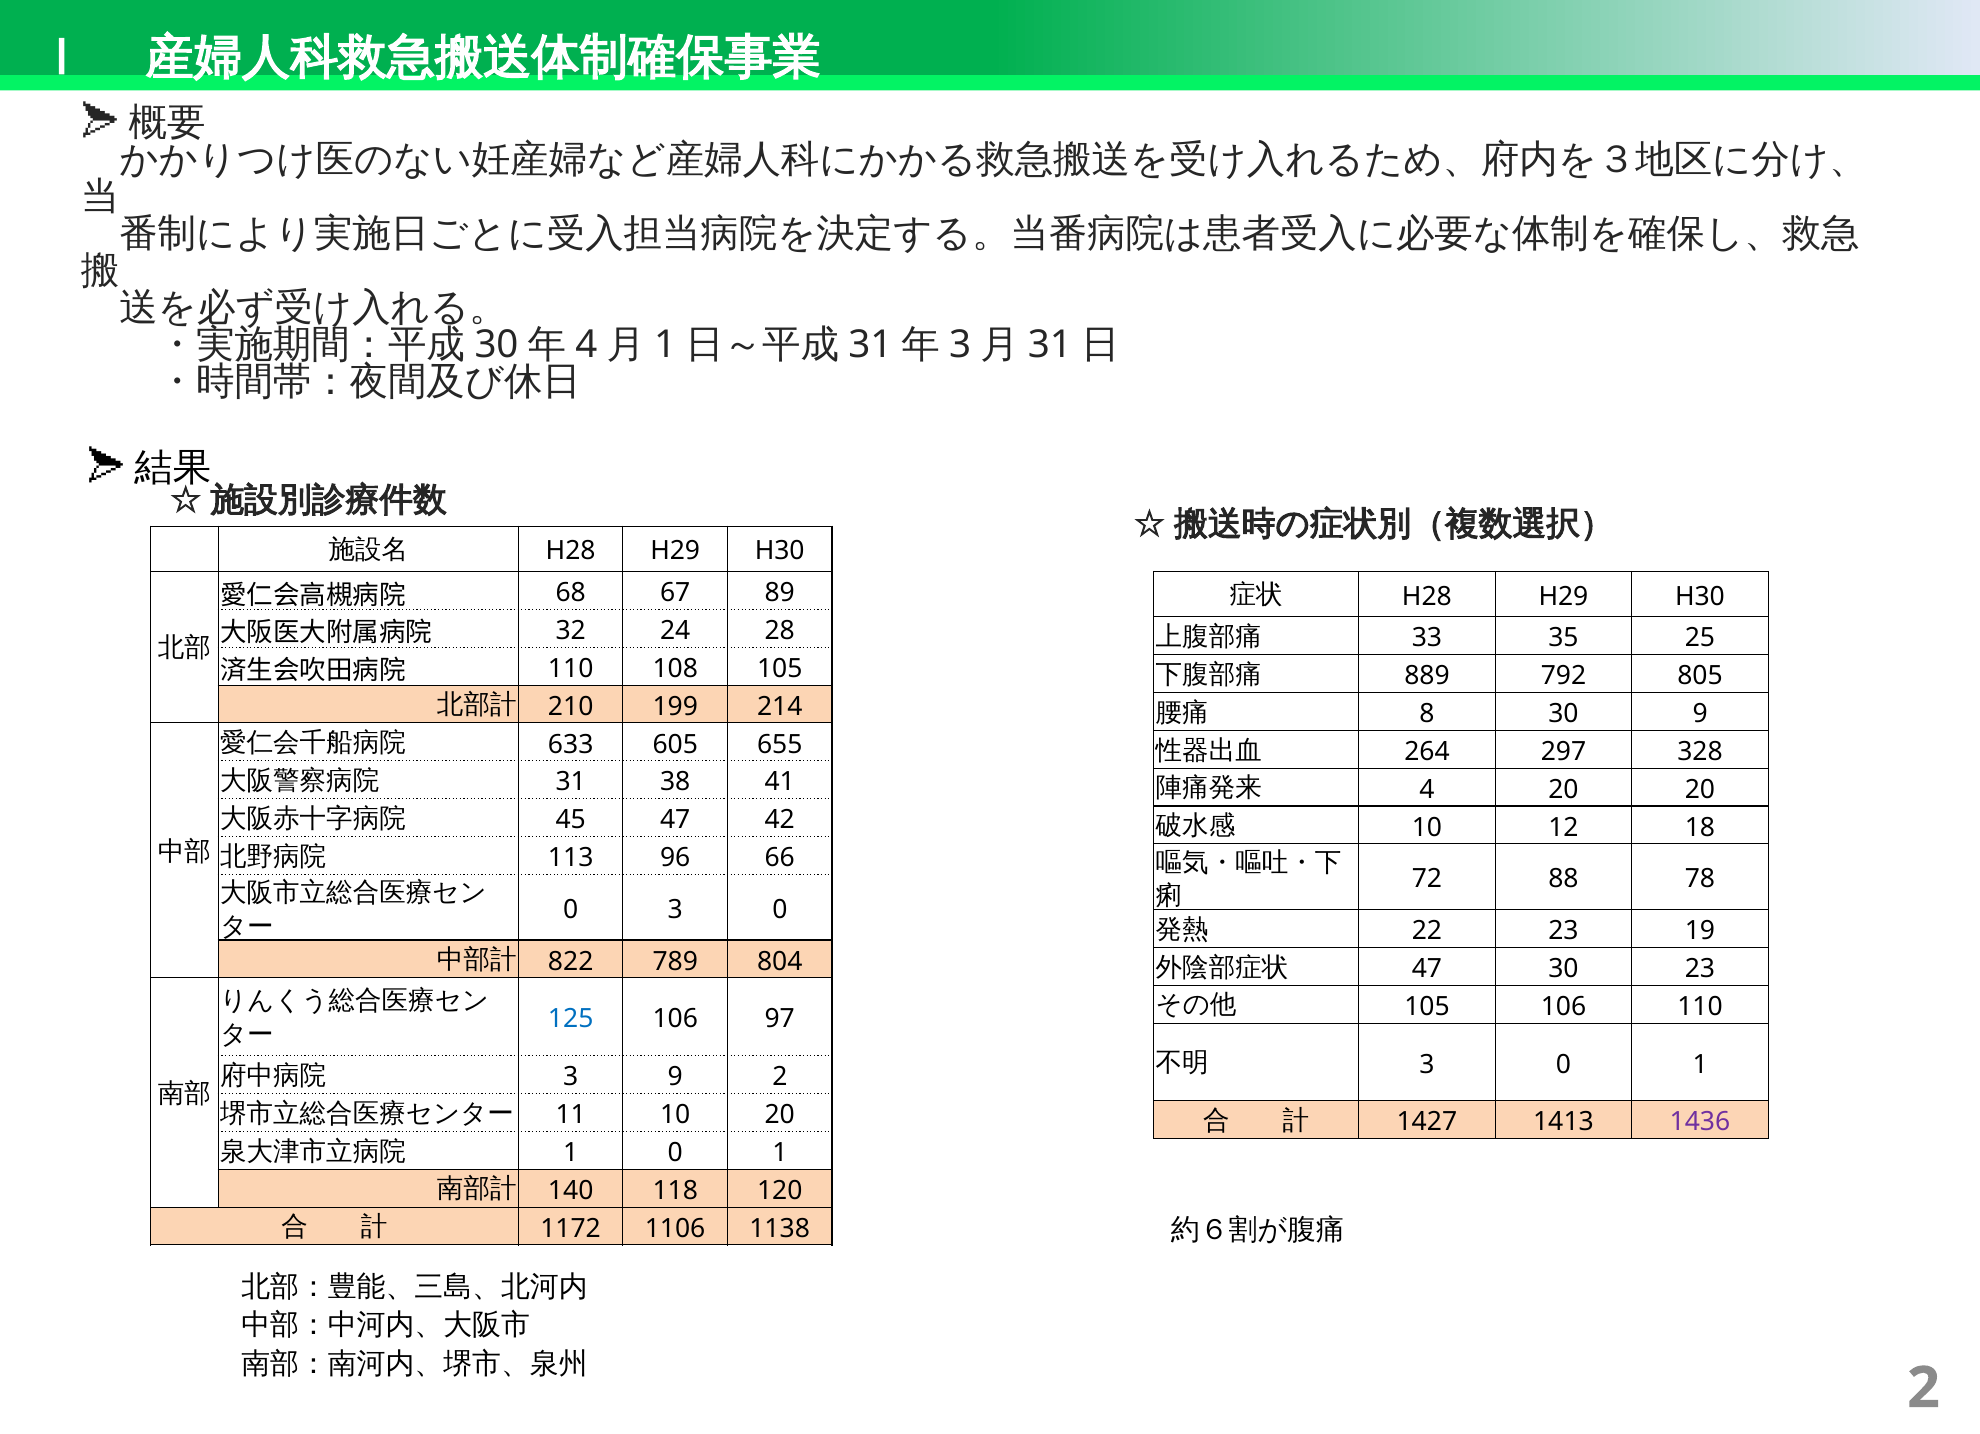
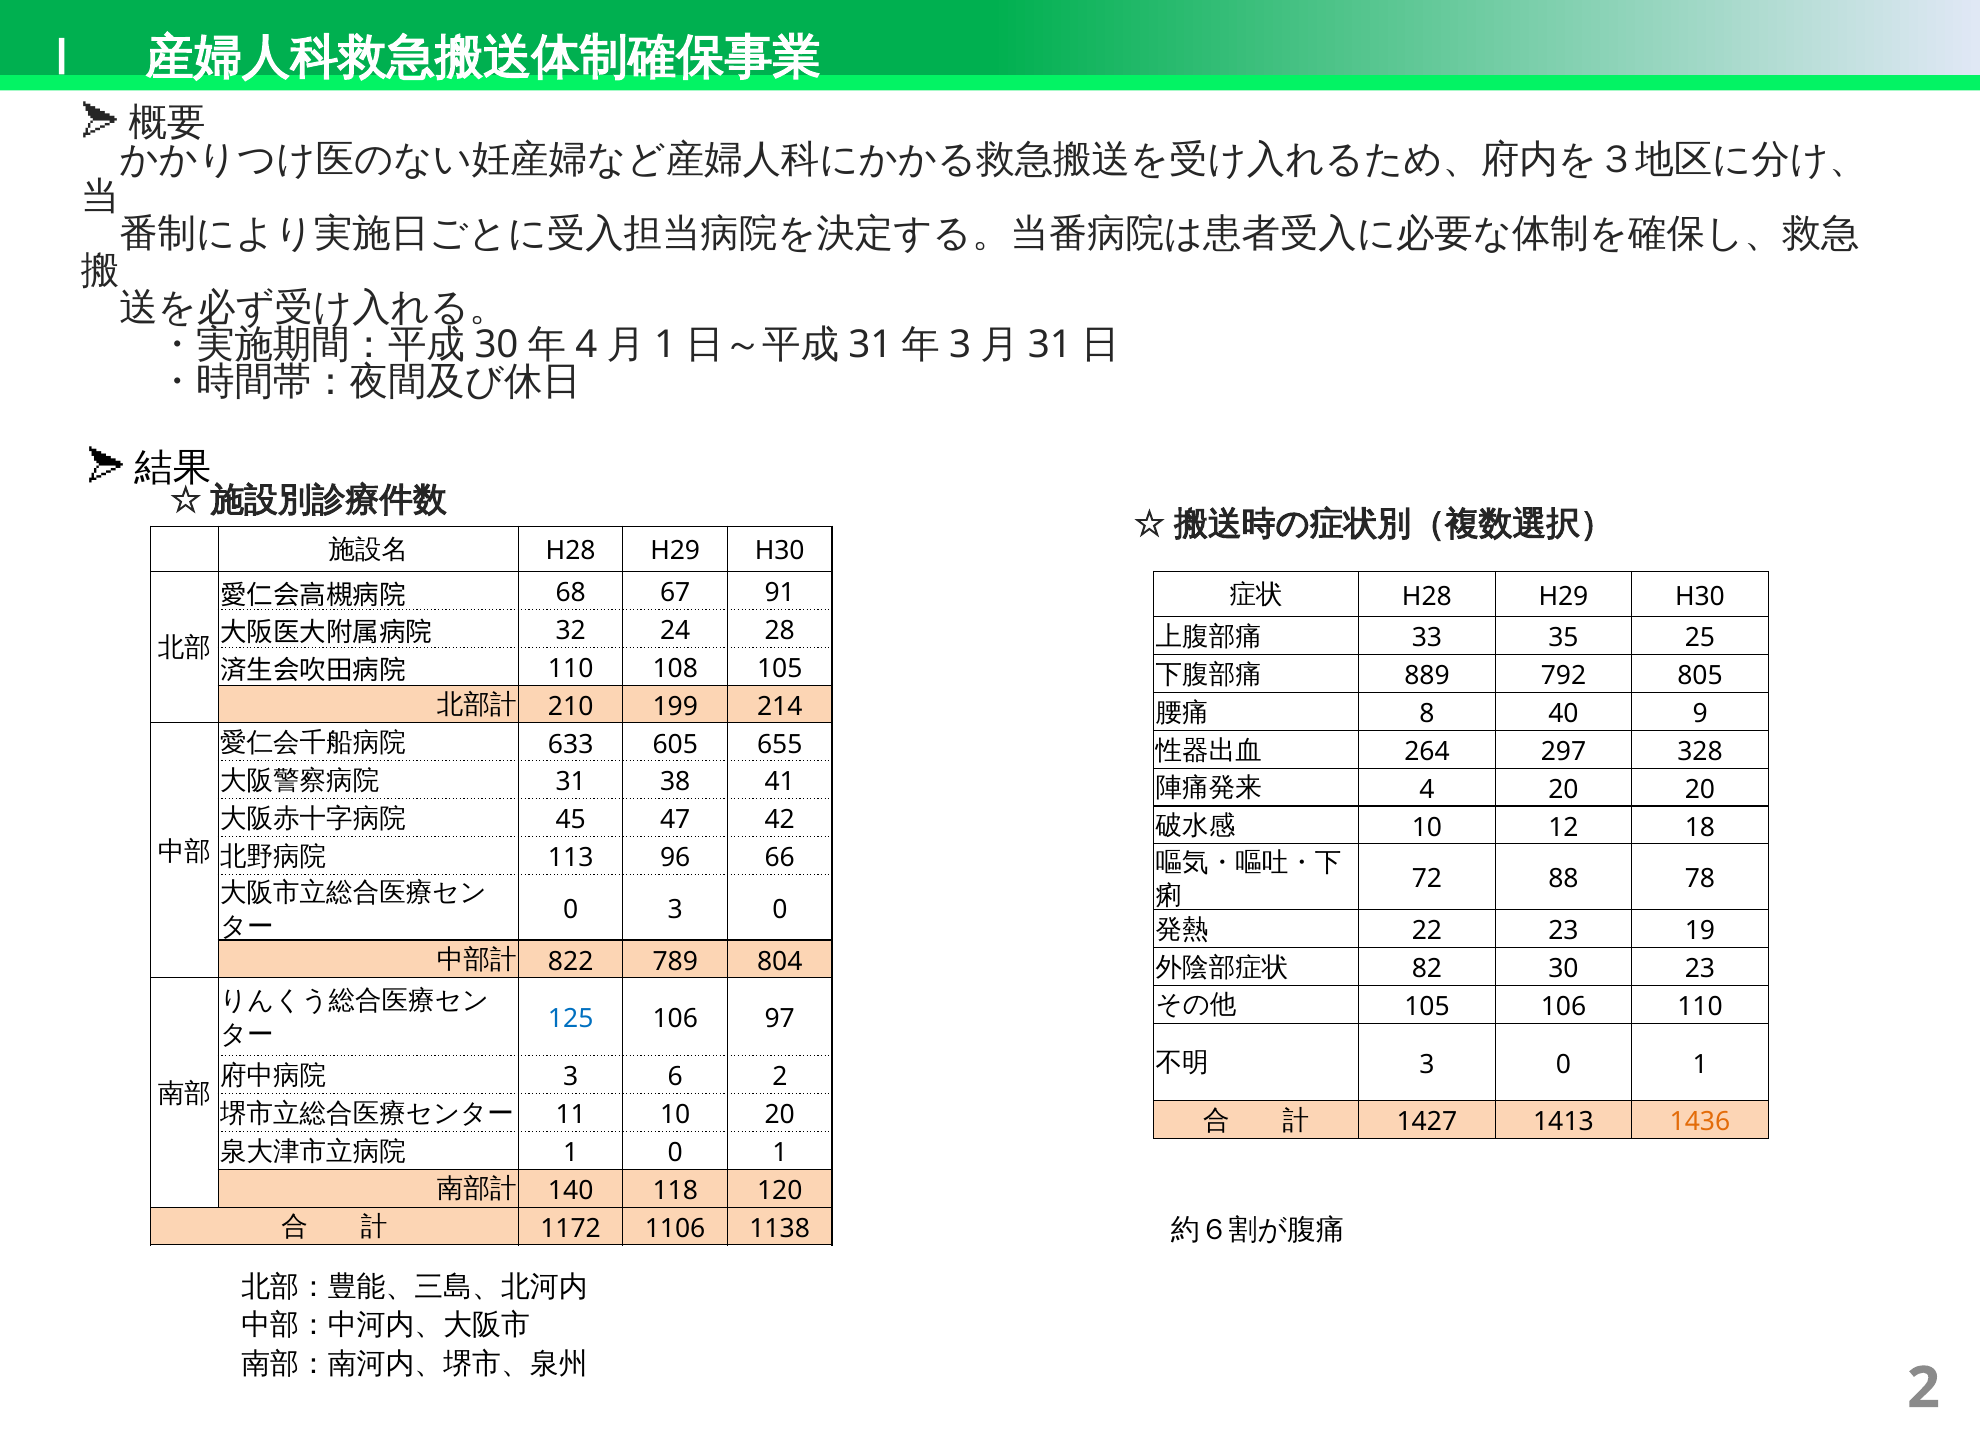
89: 89 -> 91
8 30: 30 -> 40
47 at (1427, 969): 47 -> 82
3 9: 9 -> 6
1436 colour: purple -> orange
